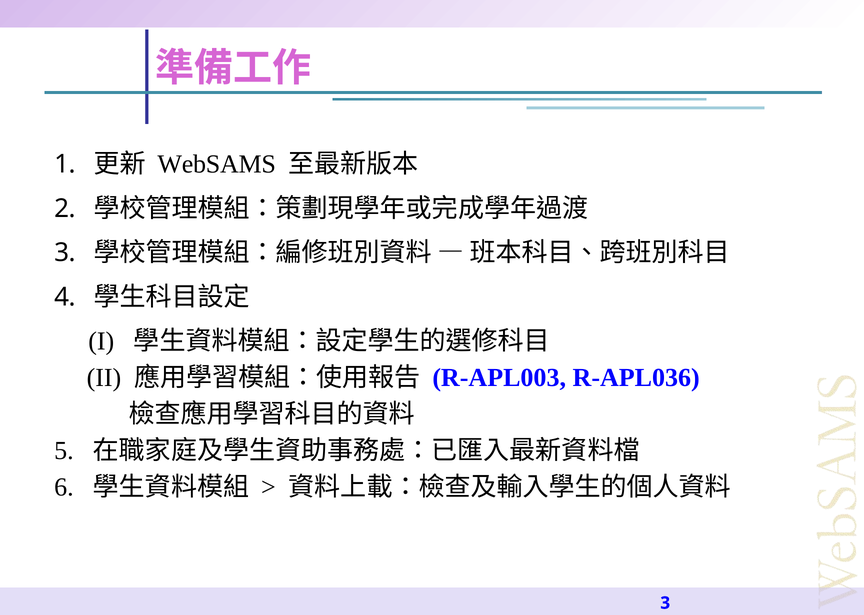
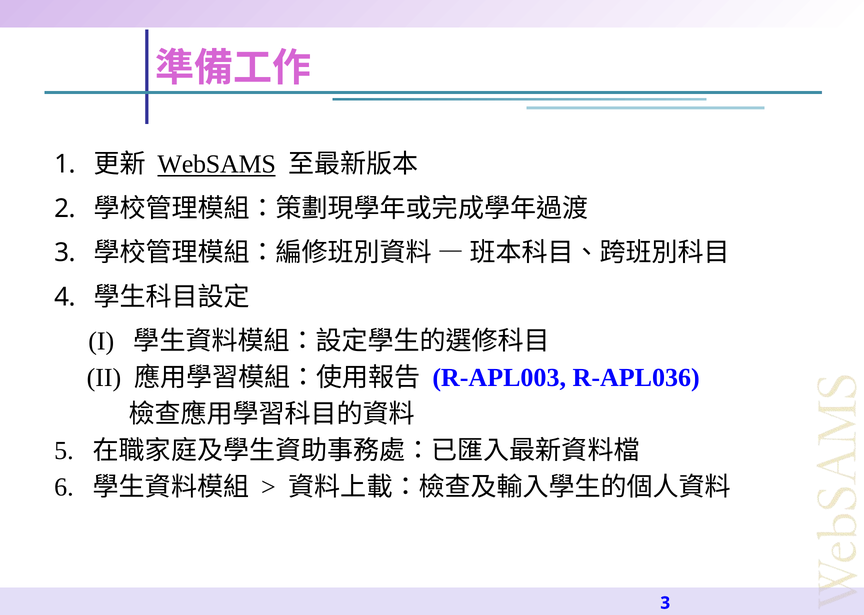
WebSAMS underline: none -> present
